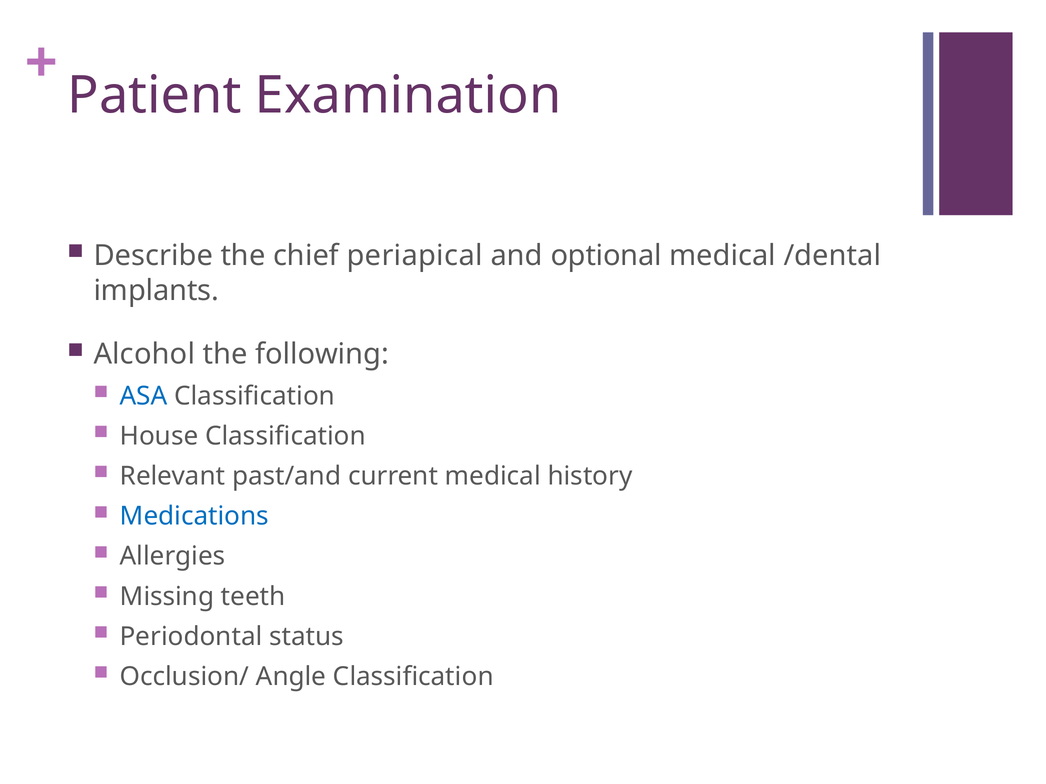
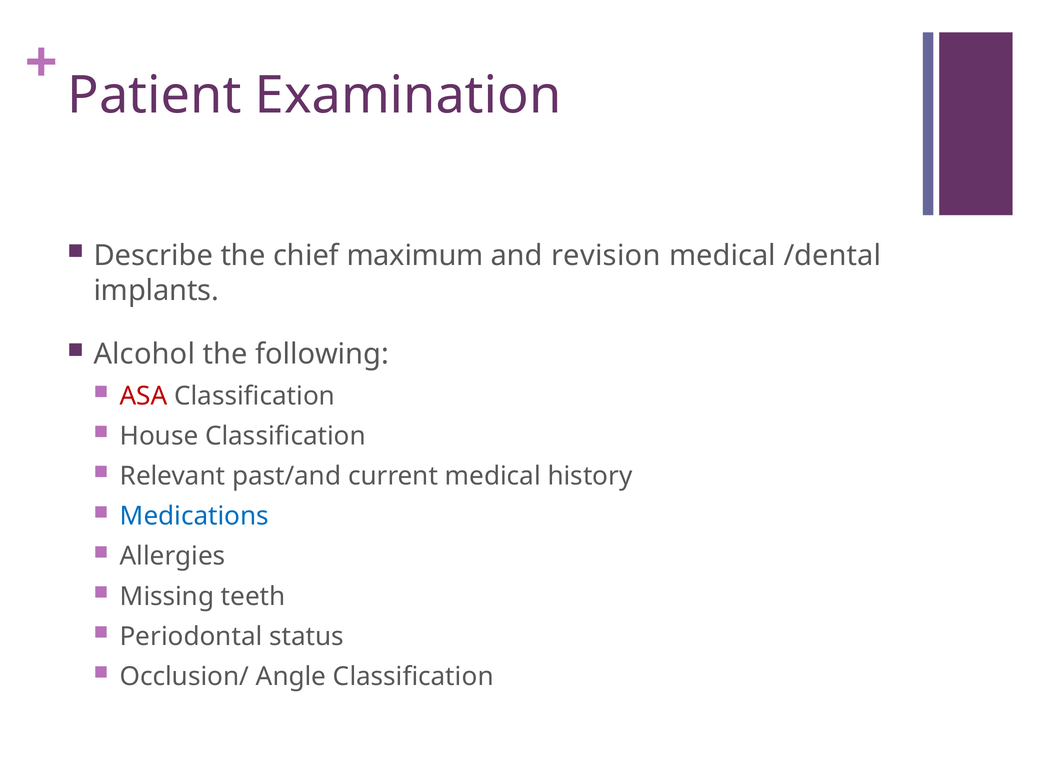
periapical: periapical -> maximum
optional: optional -> revision
ASA colour: blue -> red
